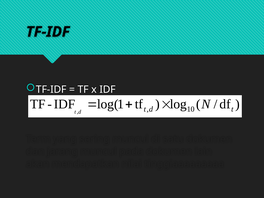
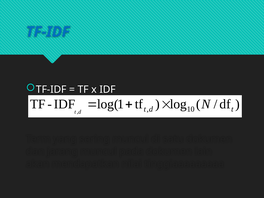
TF-IDF at (48, 32) colour: black -> blue
